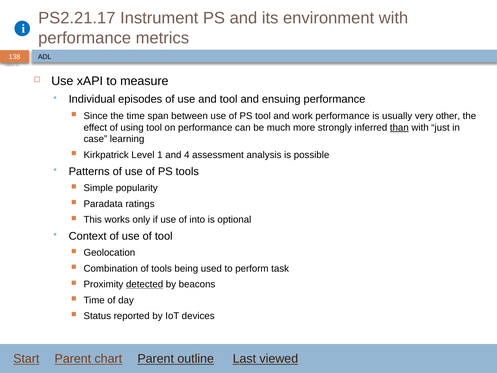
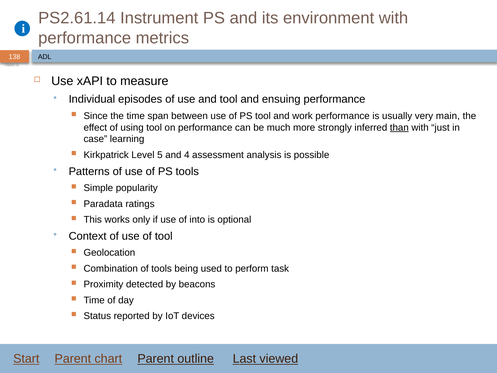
PS2.21.17: PS2.21.17 -> PS2.61.14
other: other -> main
1: 1 -> 5
detected underline: present -> none
